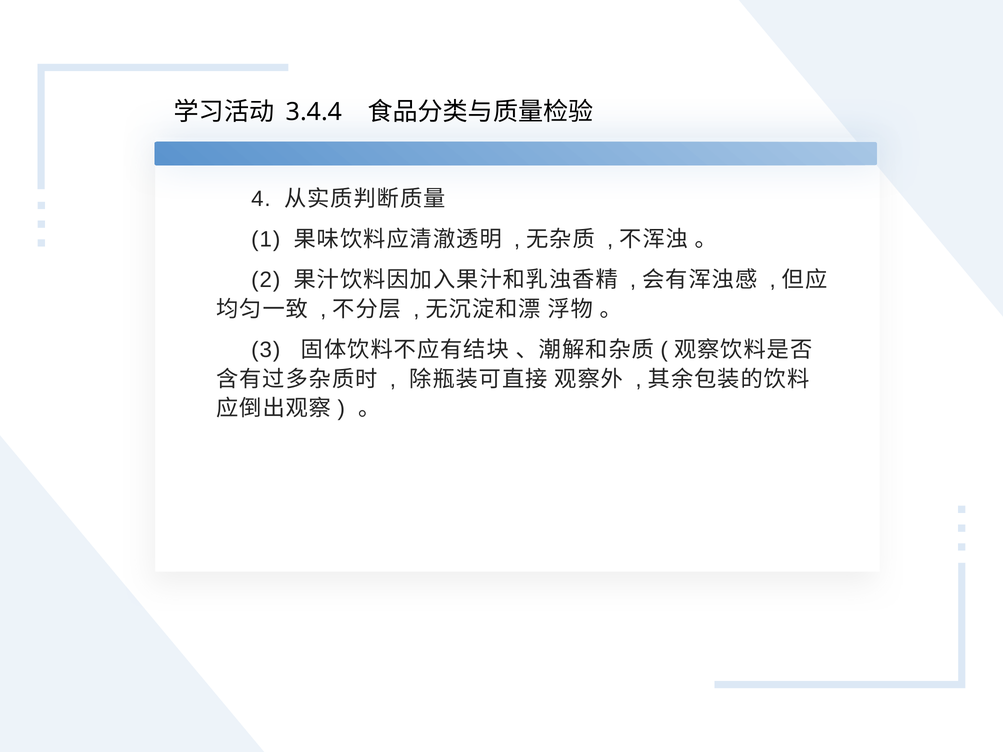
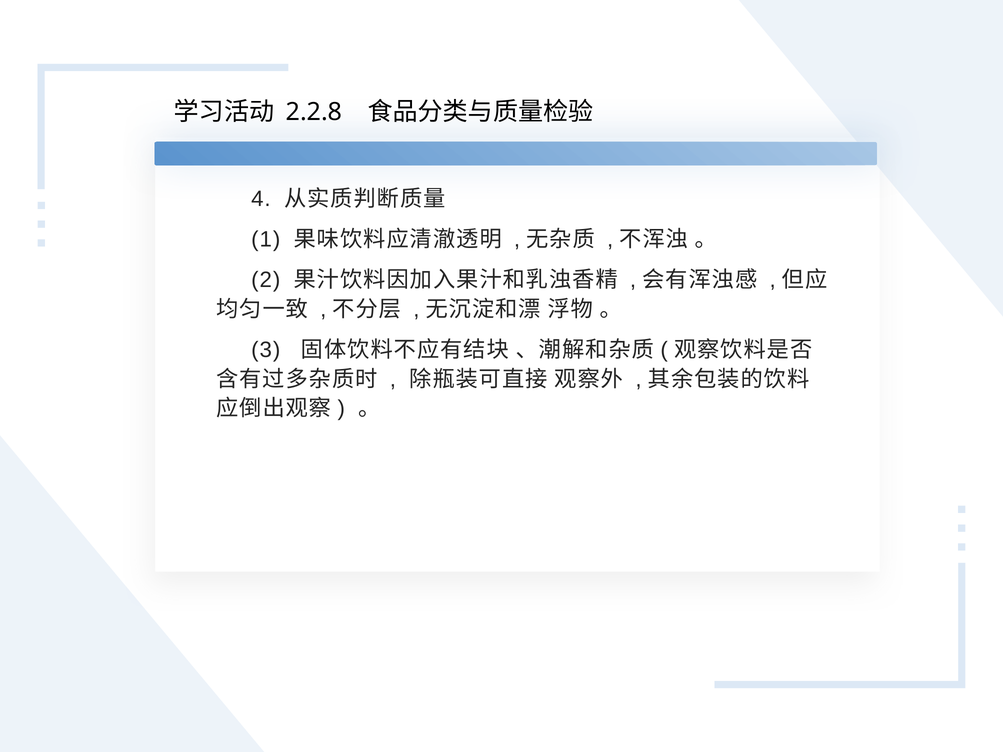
3.4.4: 3.4.4 -> 2.2.8
